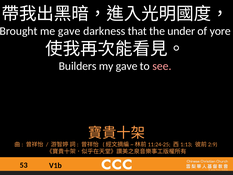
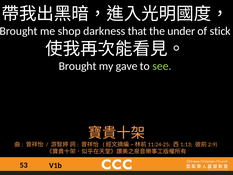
me gave: gave -> shop
yore: yore -> stick
Builders at (78, 66): Builders -> Brought
see colour: pink -> light green
